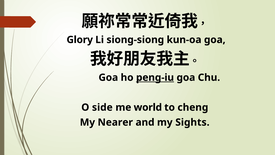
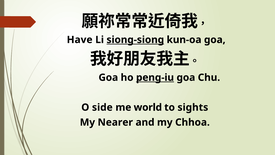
Glory: Glory -> Have
siong-siong underline: none -> present
cheng: cheng -> sights
Sights: Sights -> Chhoa
